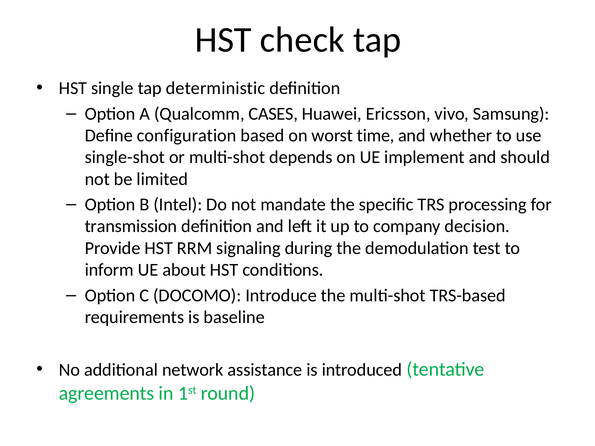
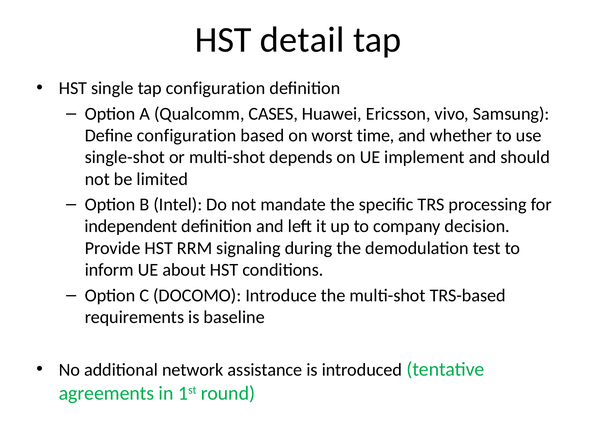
check: check -> detail
tap deterministic: deterministic -> configuration
transmission: transmission -> independent
